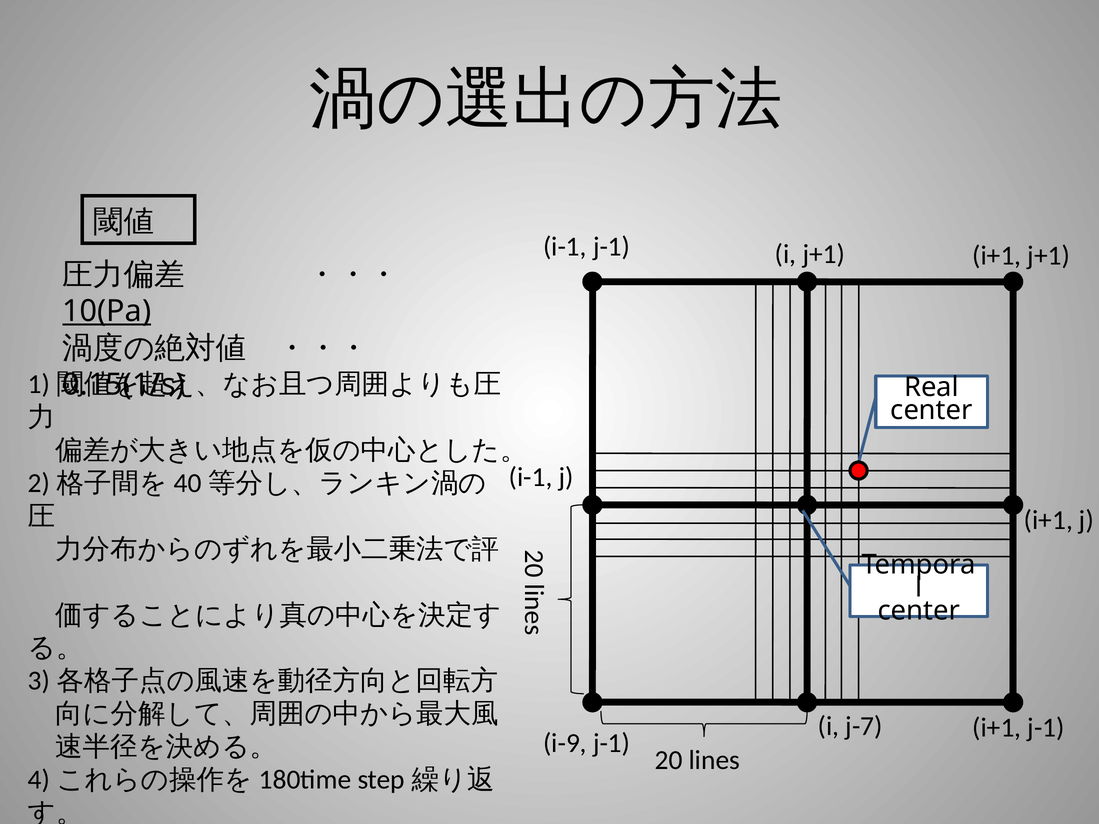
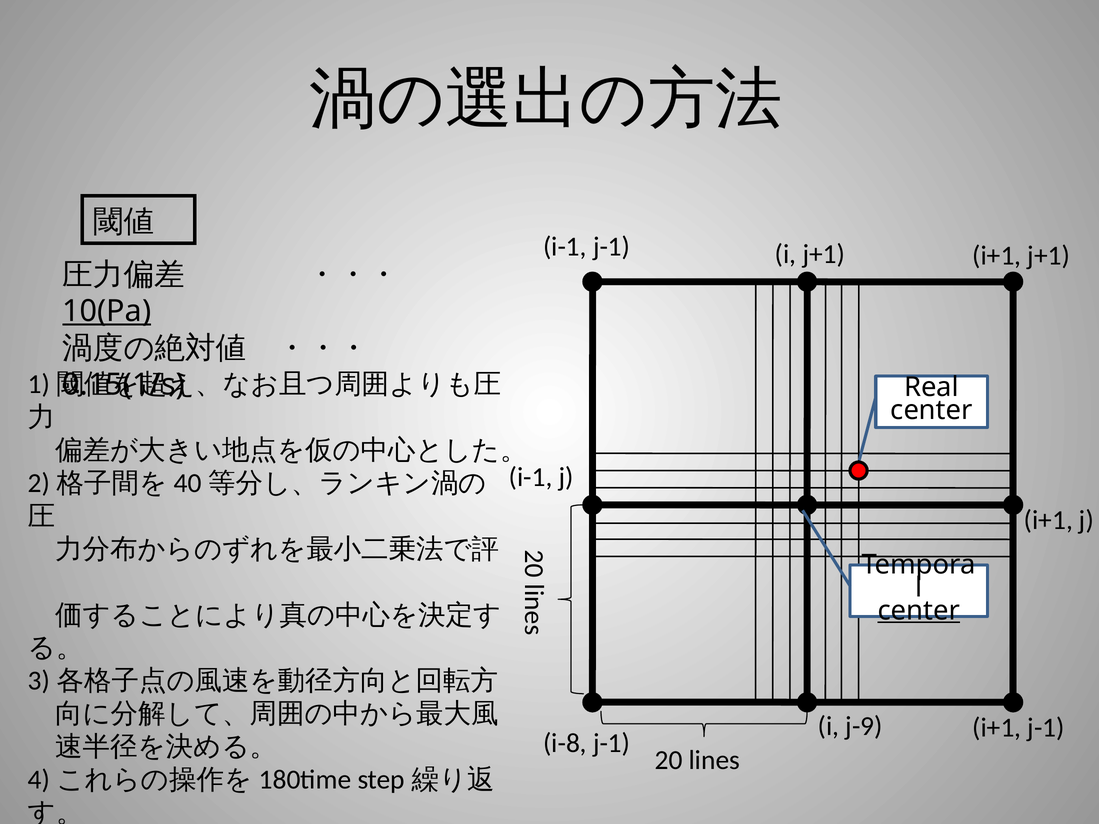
center at (919, 611) underline: none -> present
j-7: j-7 -> j-9
i-9: i-9 -> i-8
